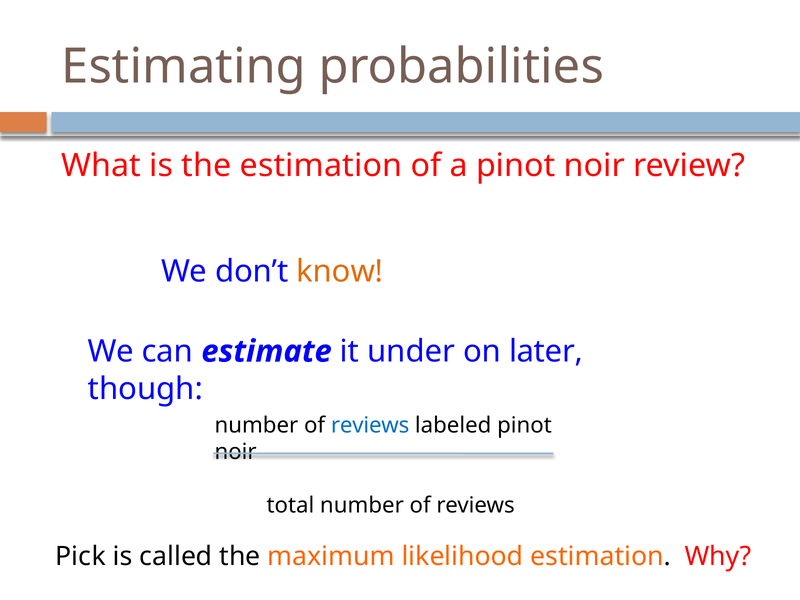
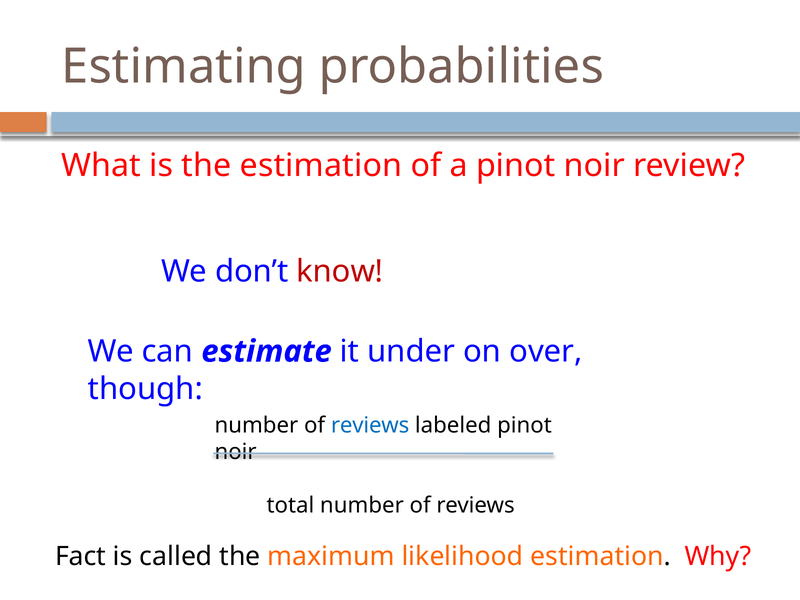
know colour: orange -> red
later: later -> over
Pick: Pick -> Fact
